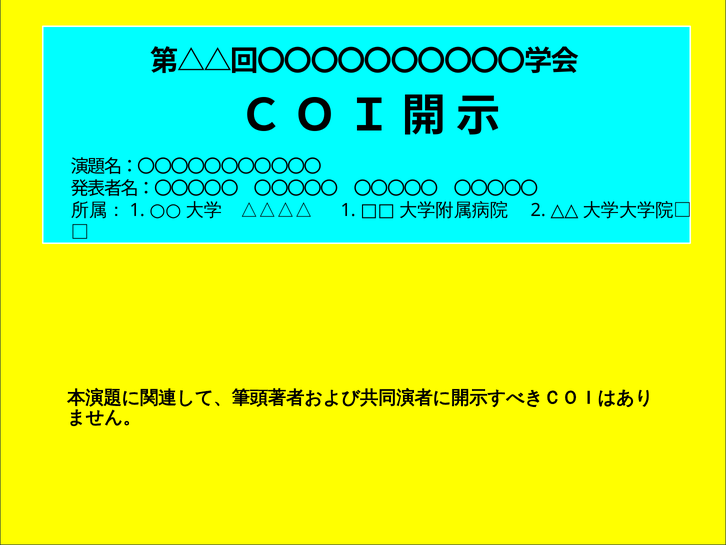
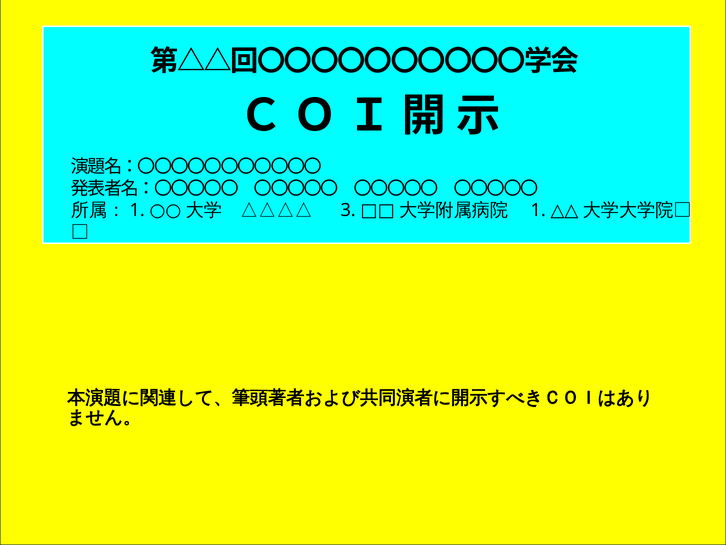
1: 1 -> 3
2: 2 -> 1
